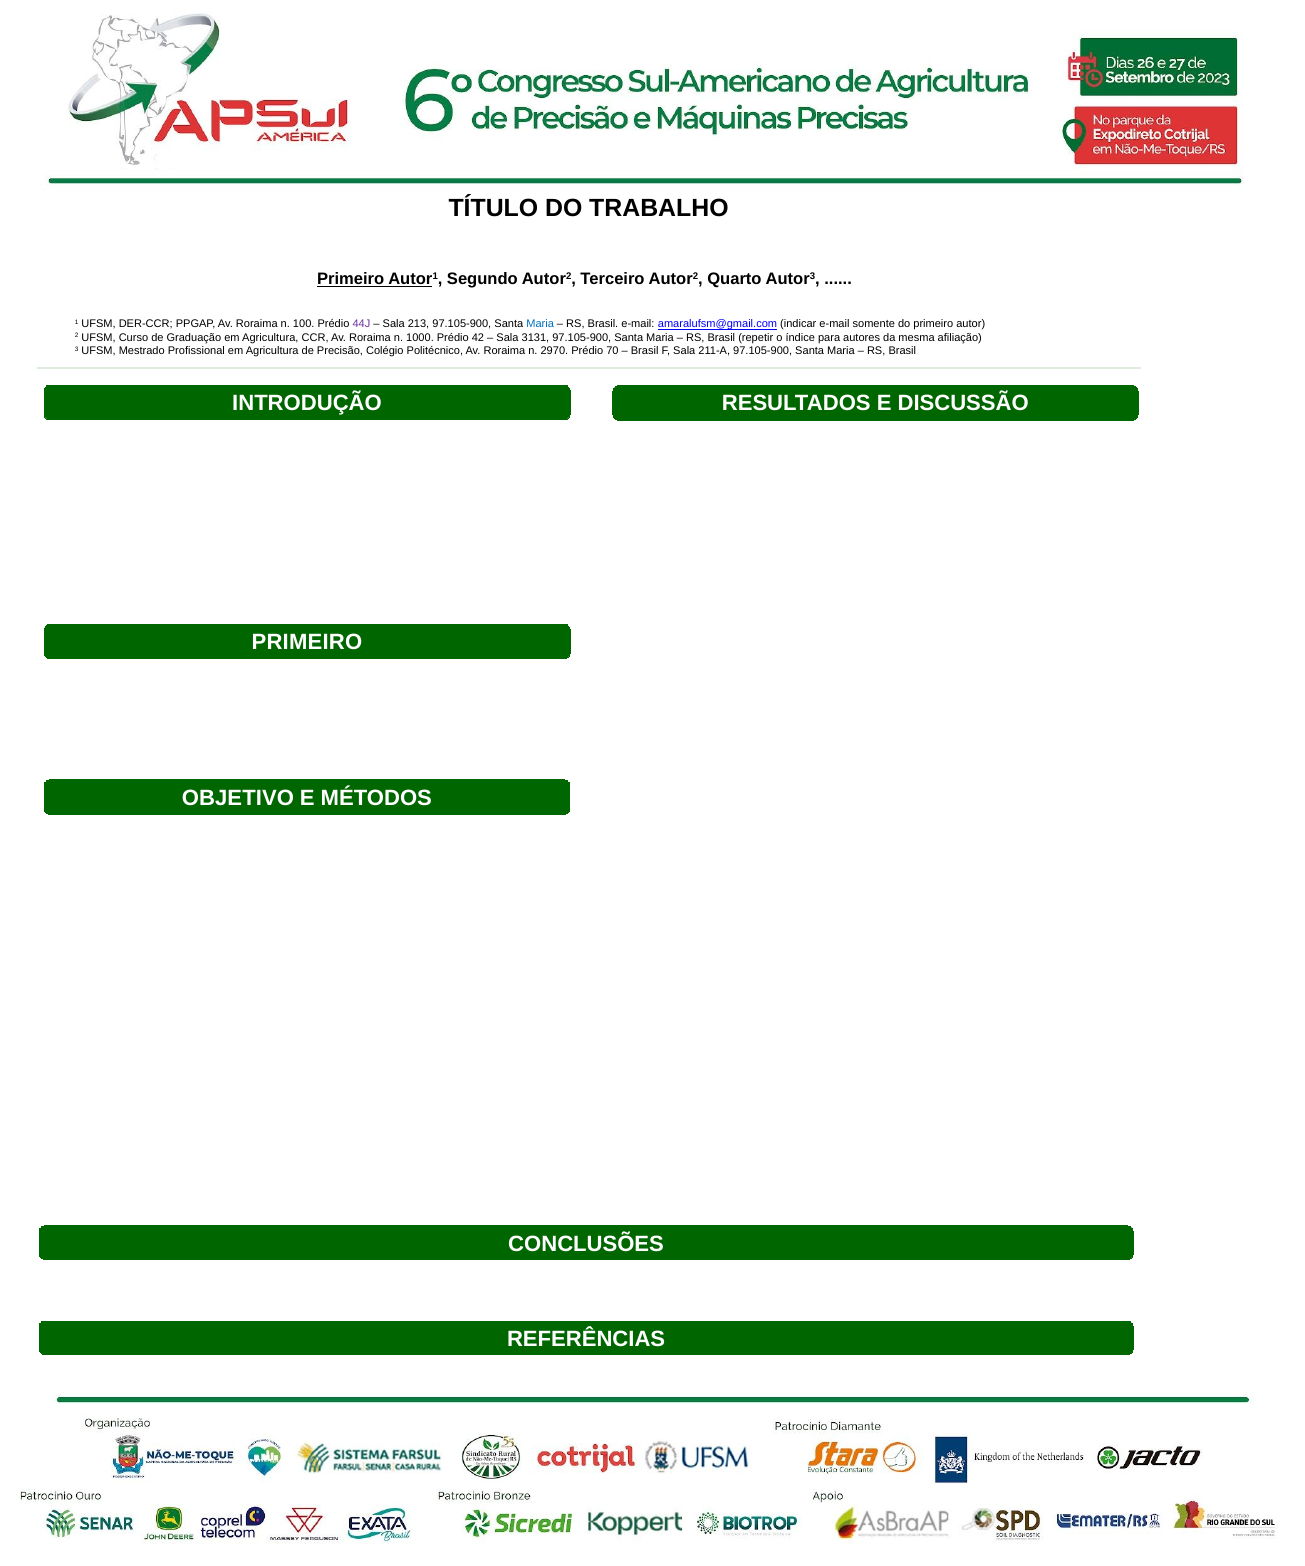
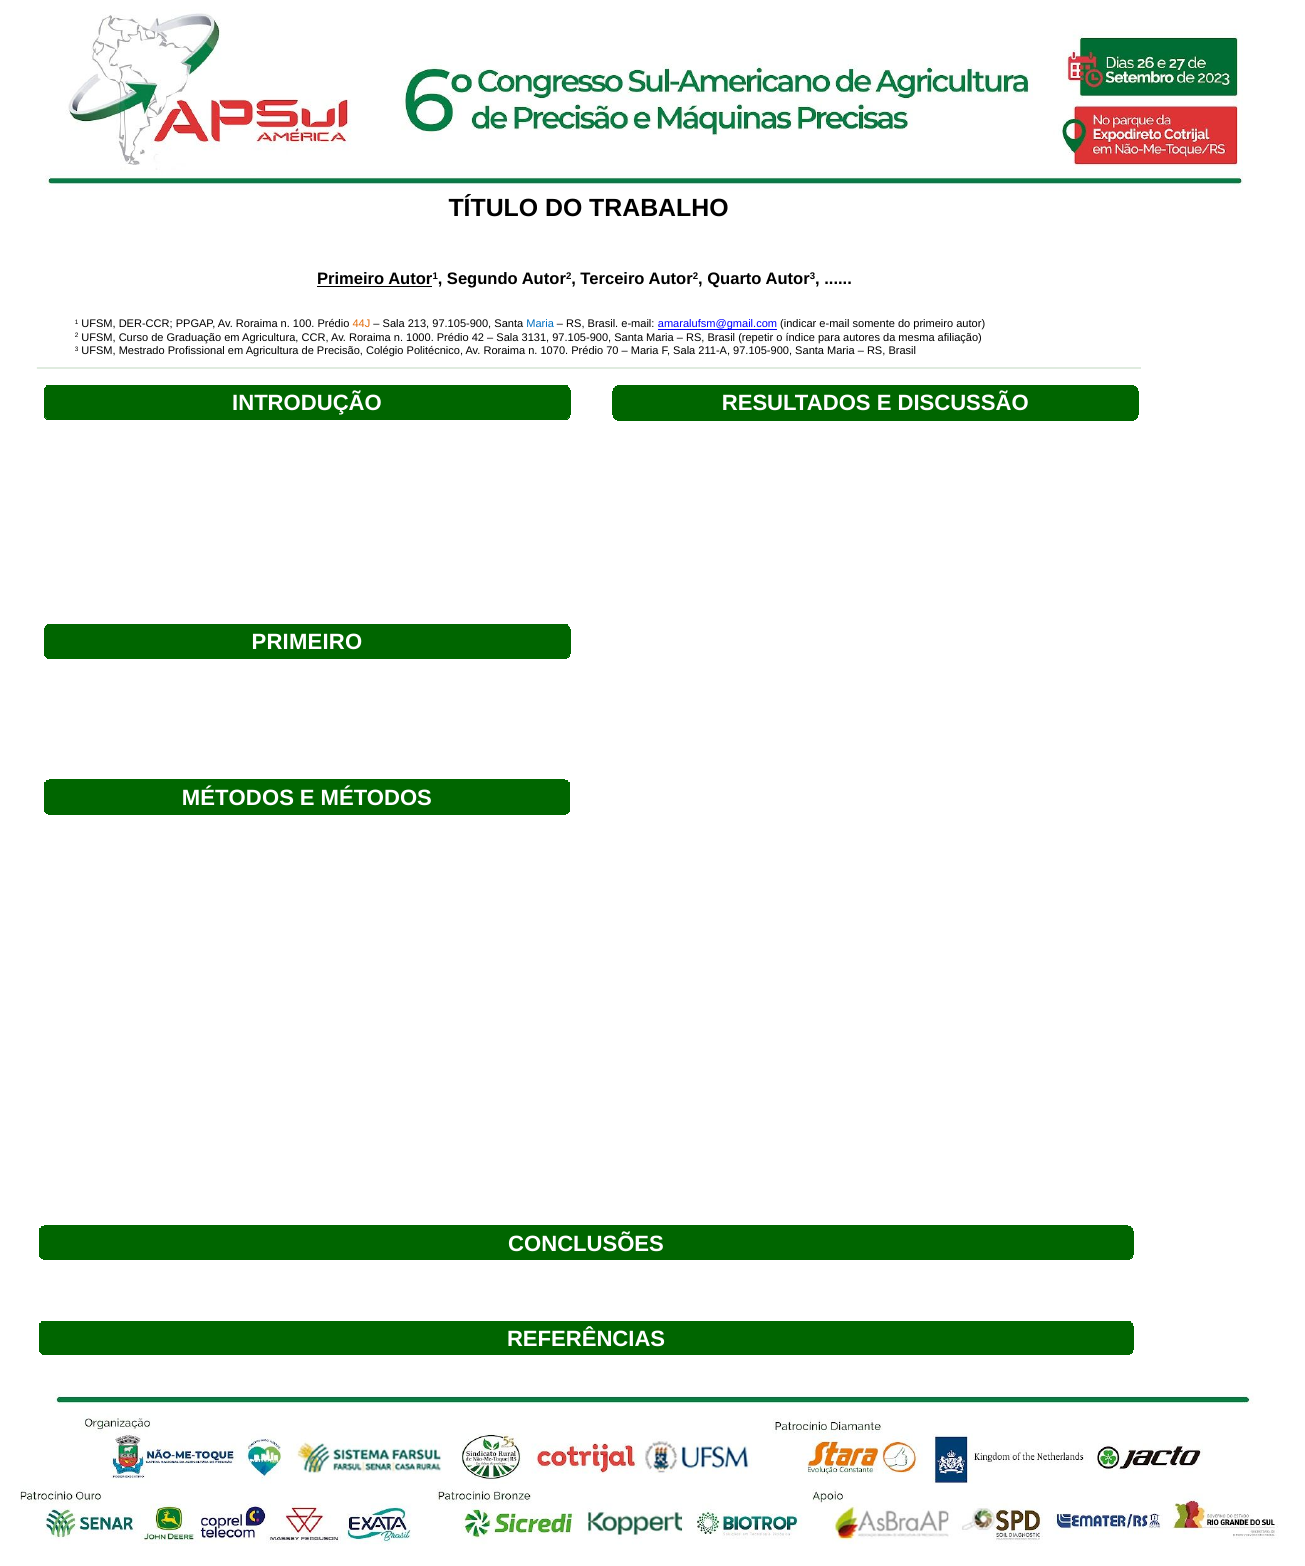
44J colour: purple -> orange
2970: 2970 -> 1070
Brasil at (645, 351): Brasil -> Maria
OBJETIVO at (238, 798): OBJETIVO -> MÉTODOS
